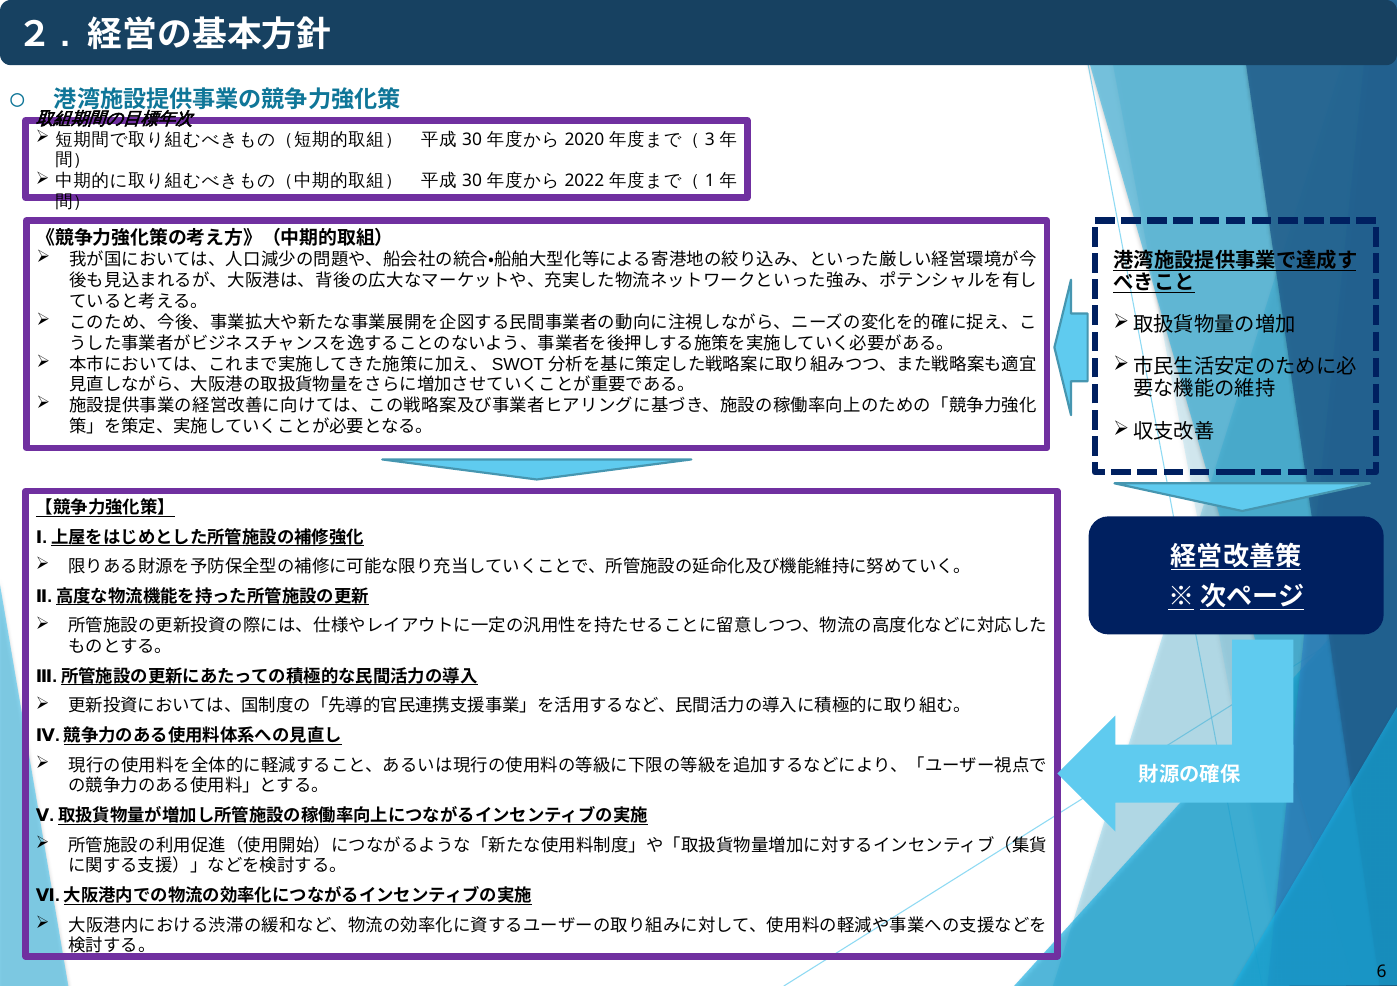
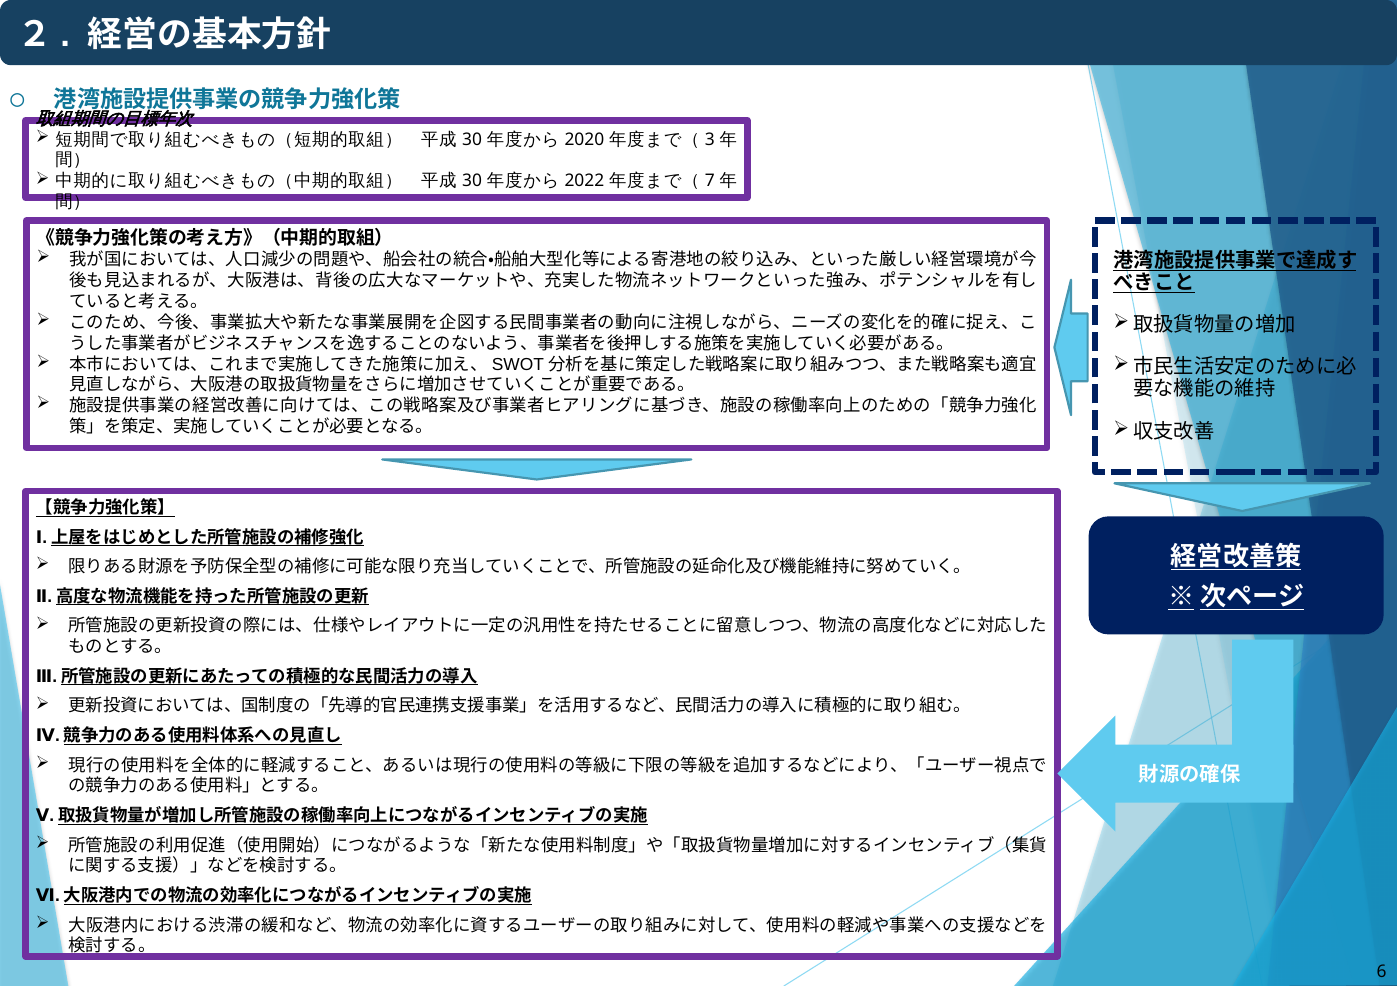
1: 1 -> 7
